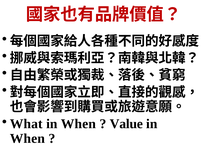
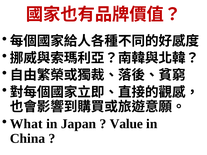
When at (78, 124): When -> Japan
When at (27, 139): When -> China
